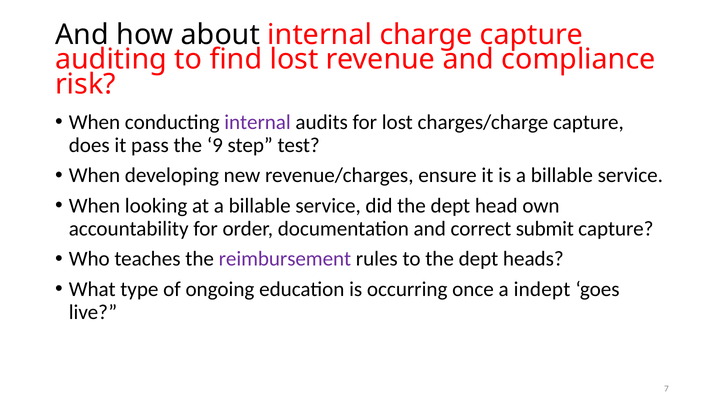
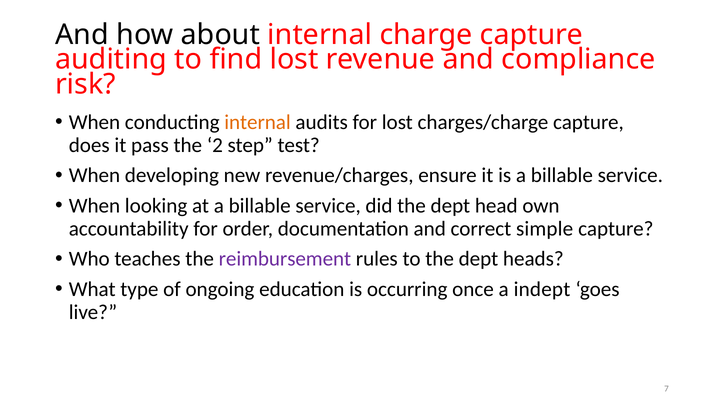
internal at (258, 122) colour: purple -> orange
9: 9 -> 2
submit: submit -> simple
